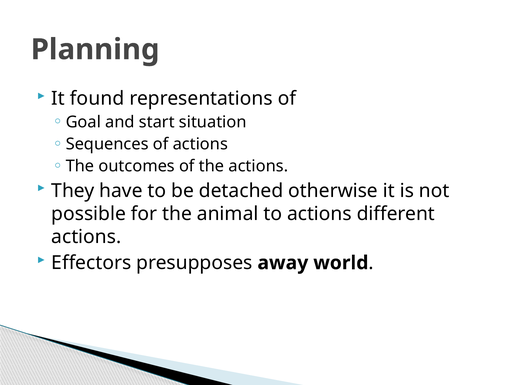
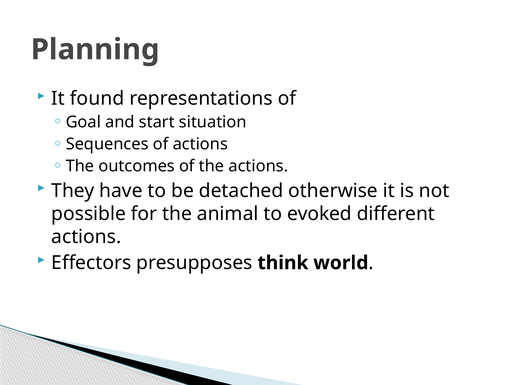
to actions: actions -> evoked
away: away -> think
